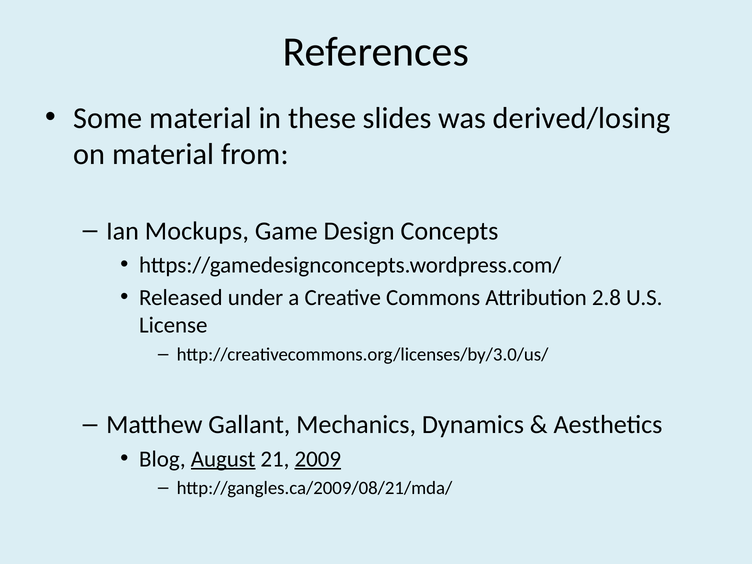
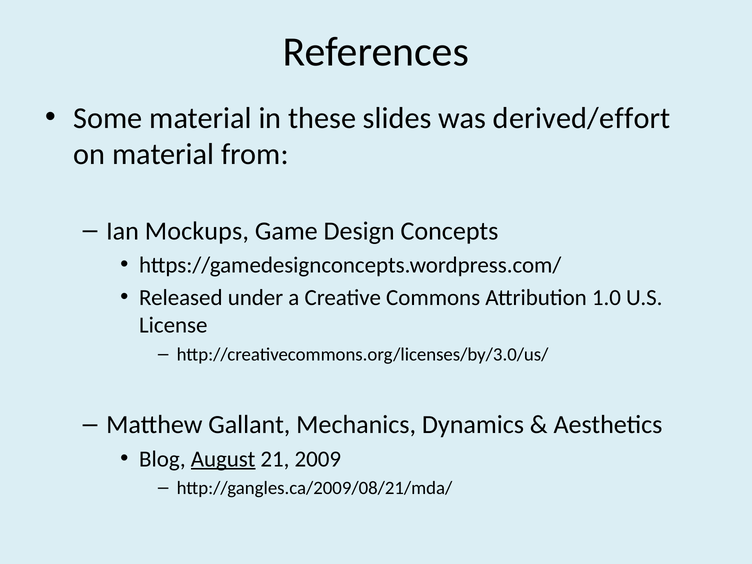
derived/losing: derived/losing -> derived/effort
2.8: 2.8 -> 1.0
2009 underline: present -> none
